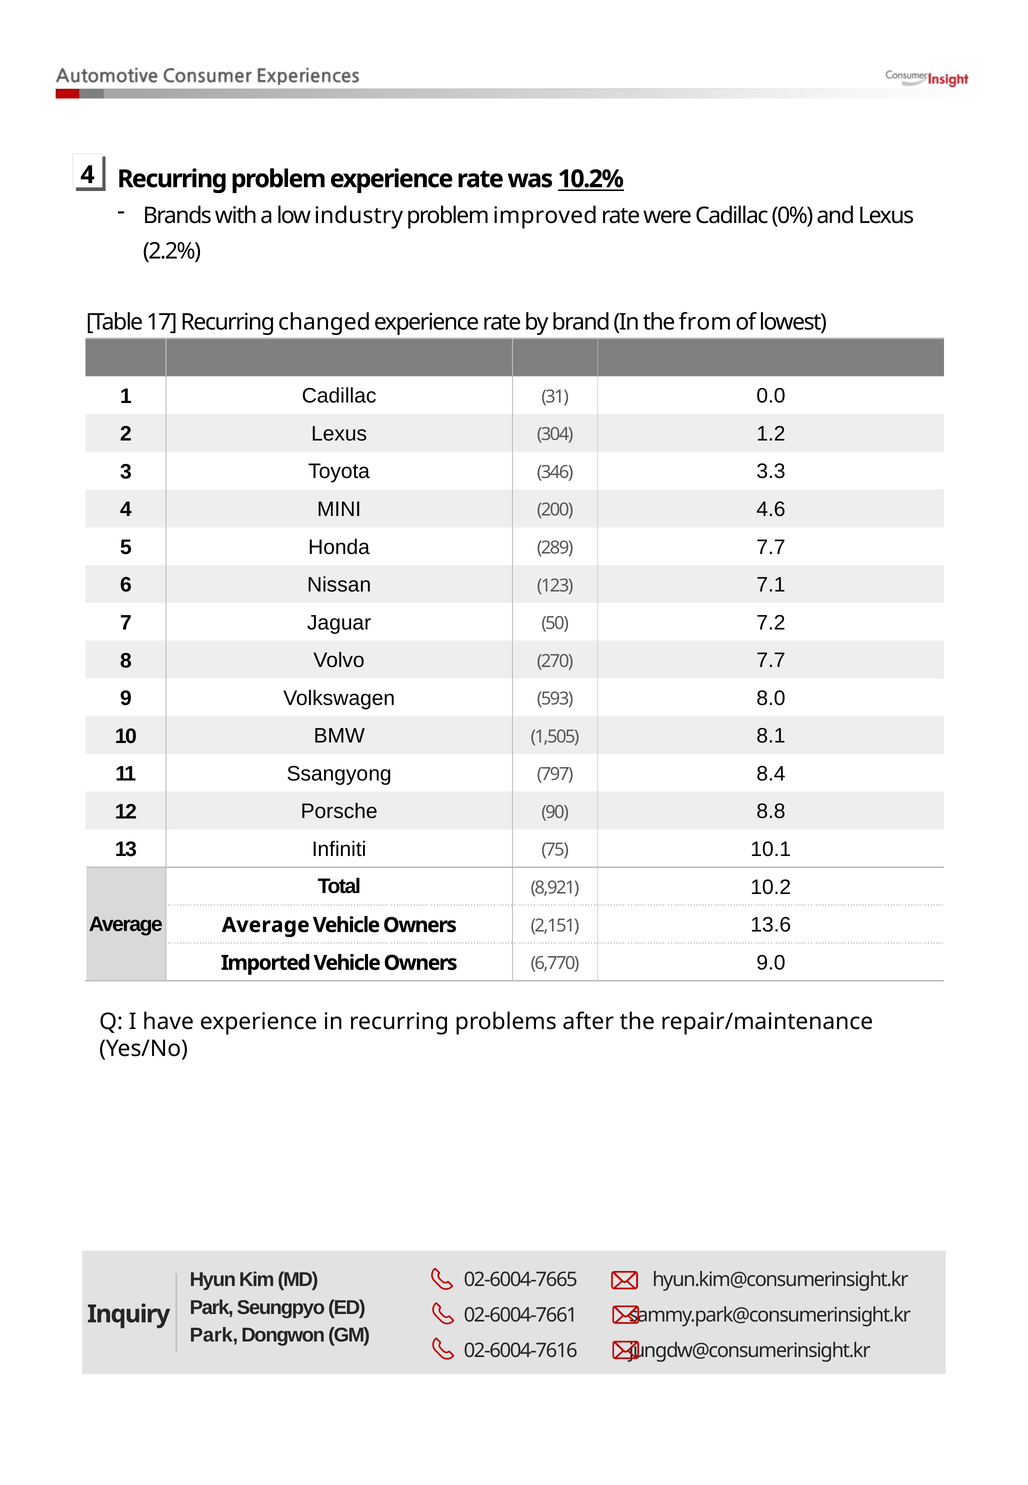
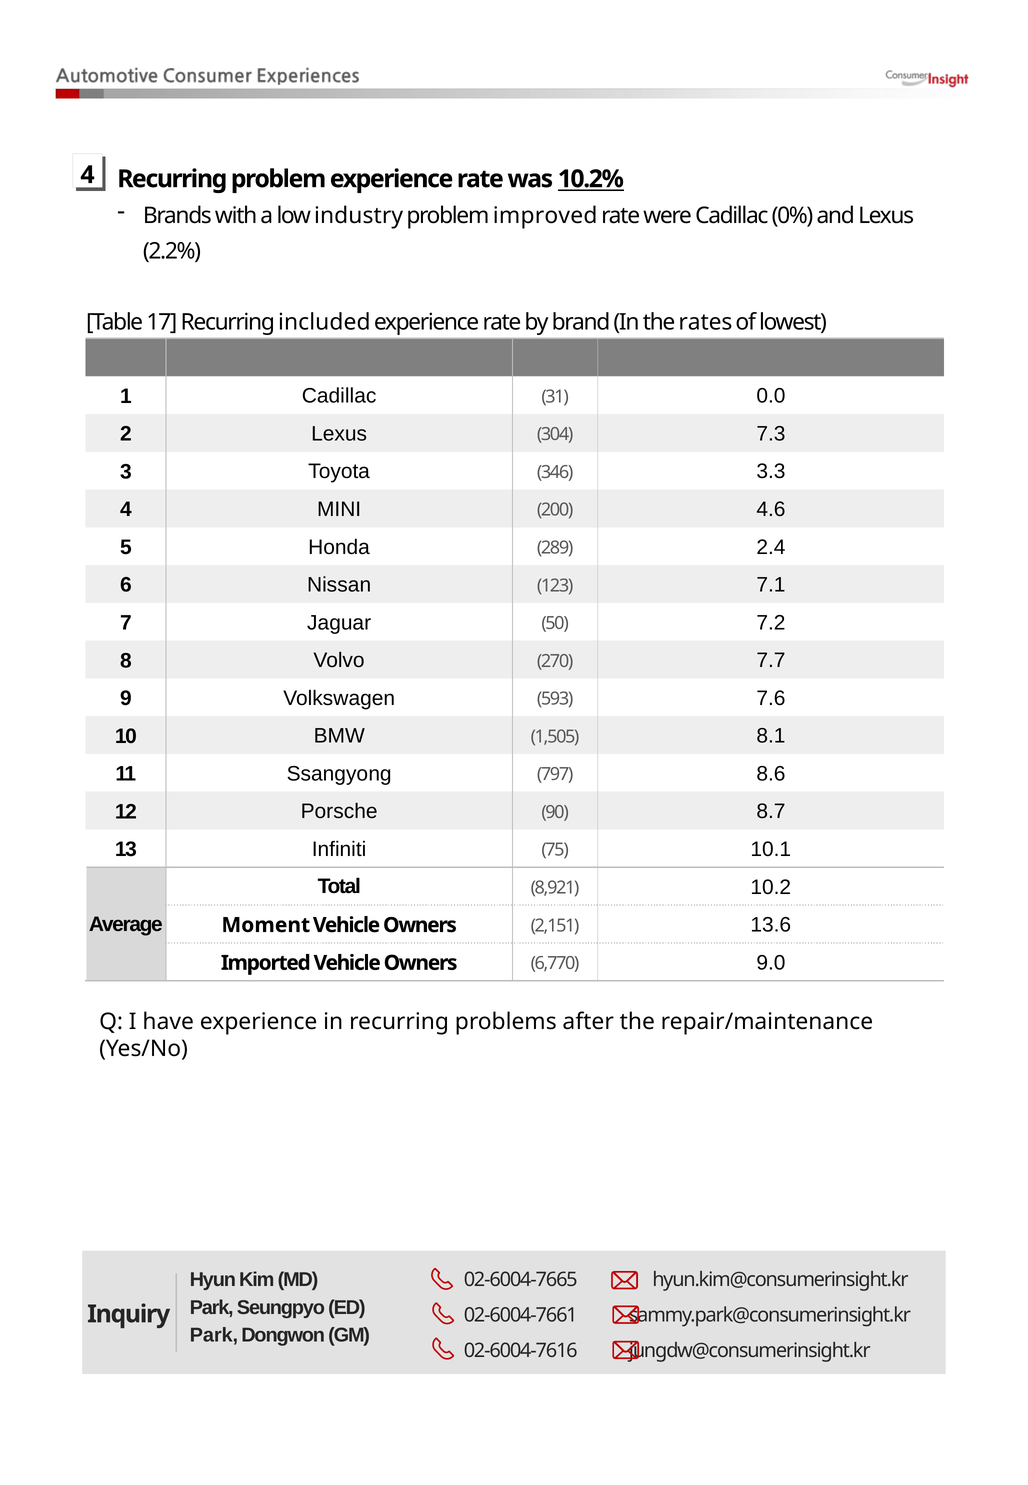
changed: changed -> included
from: from -> rates
1.2: 1.2 -> 7.3
289 7.7: 7.7 -> 2.4
8.0: 8.0 -> 7.6
8.4: 8.4 -> 8.6
8.8: 8.8 -> 8.7
Average at (266, 925): Average -> Moment
